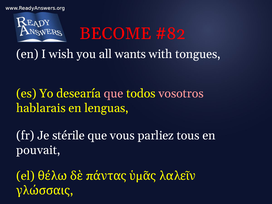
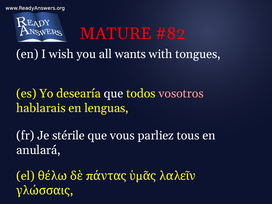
BECOME: BECOME -> MATURE
que at (114, 94) colour: pink -> white
pouvait: pouvait -> anulará
